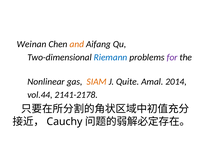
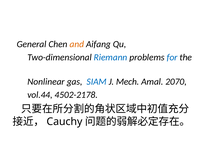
Weinan: Weinan -> General
for colour: purple -> blue
SIAM colour: orange -> blue
Quite: Quite -> Mech
2014: 2014 -> 2070
2141-2178: 2141-2178 -> 4502-2178
